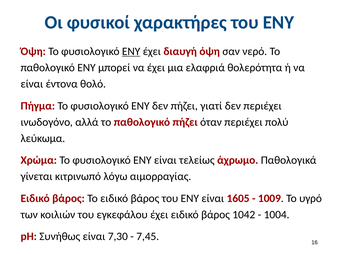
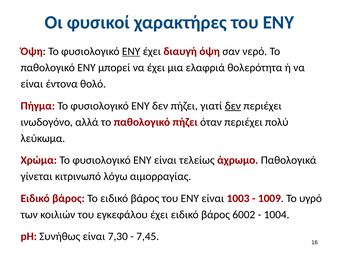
δεν at (233, 106) underline: none -> present
1605: 1605 -> 1003
1042: 1042 -> 6002
